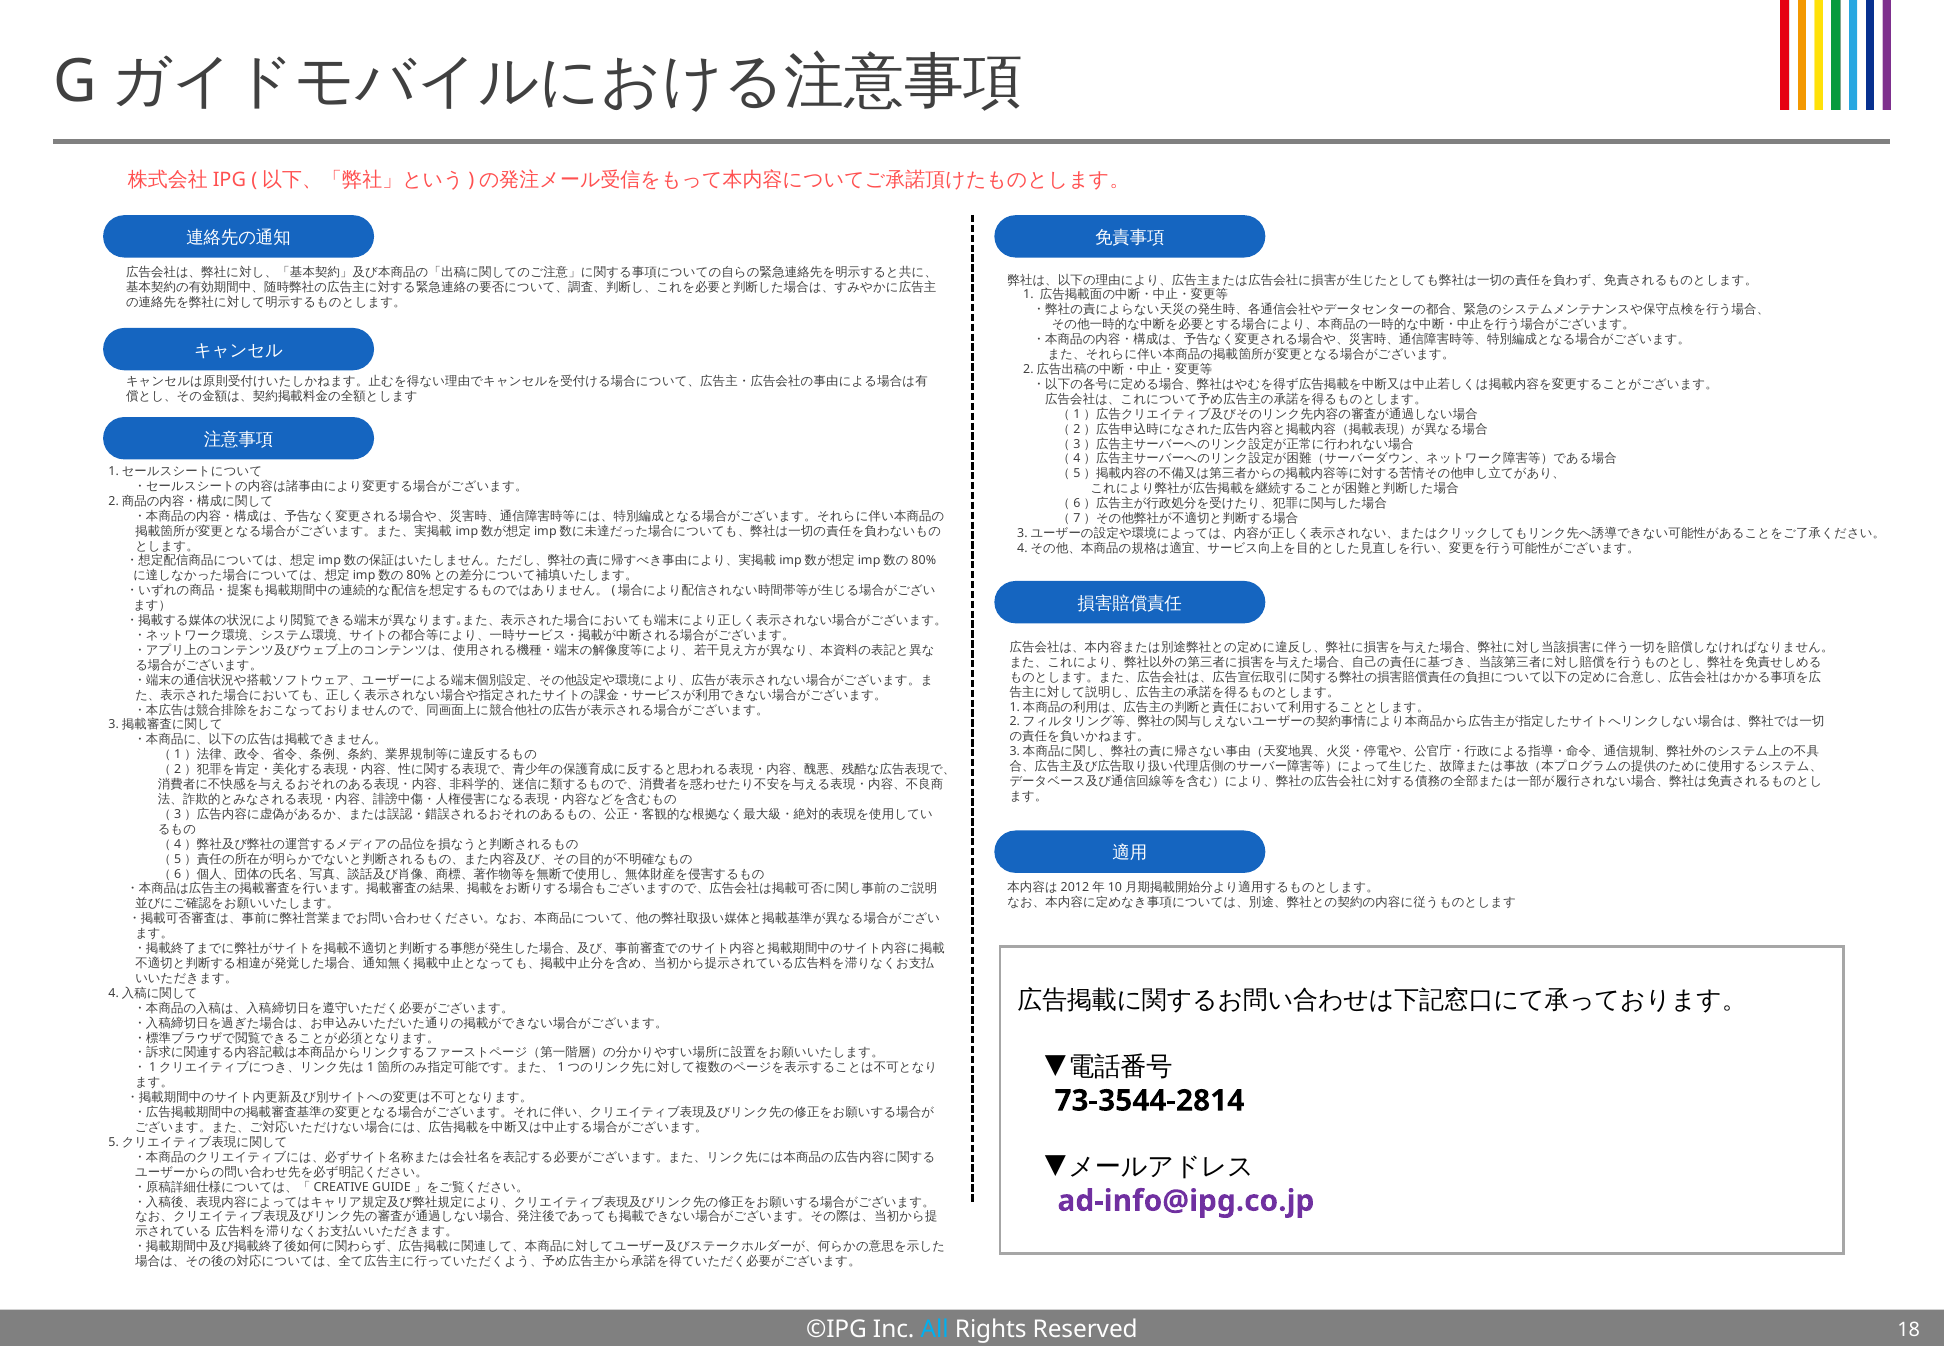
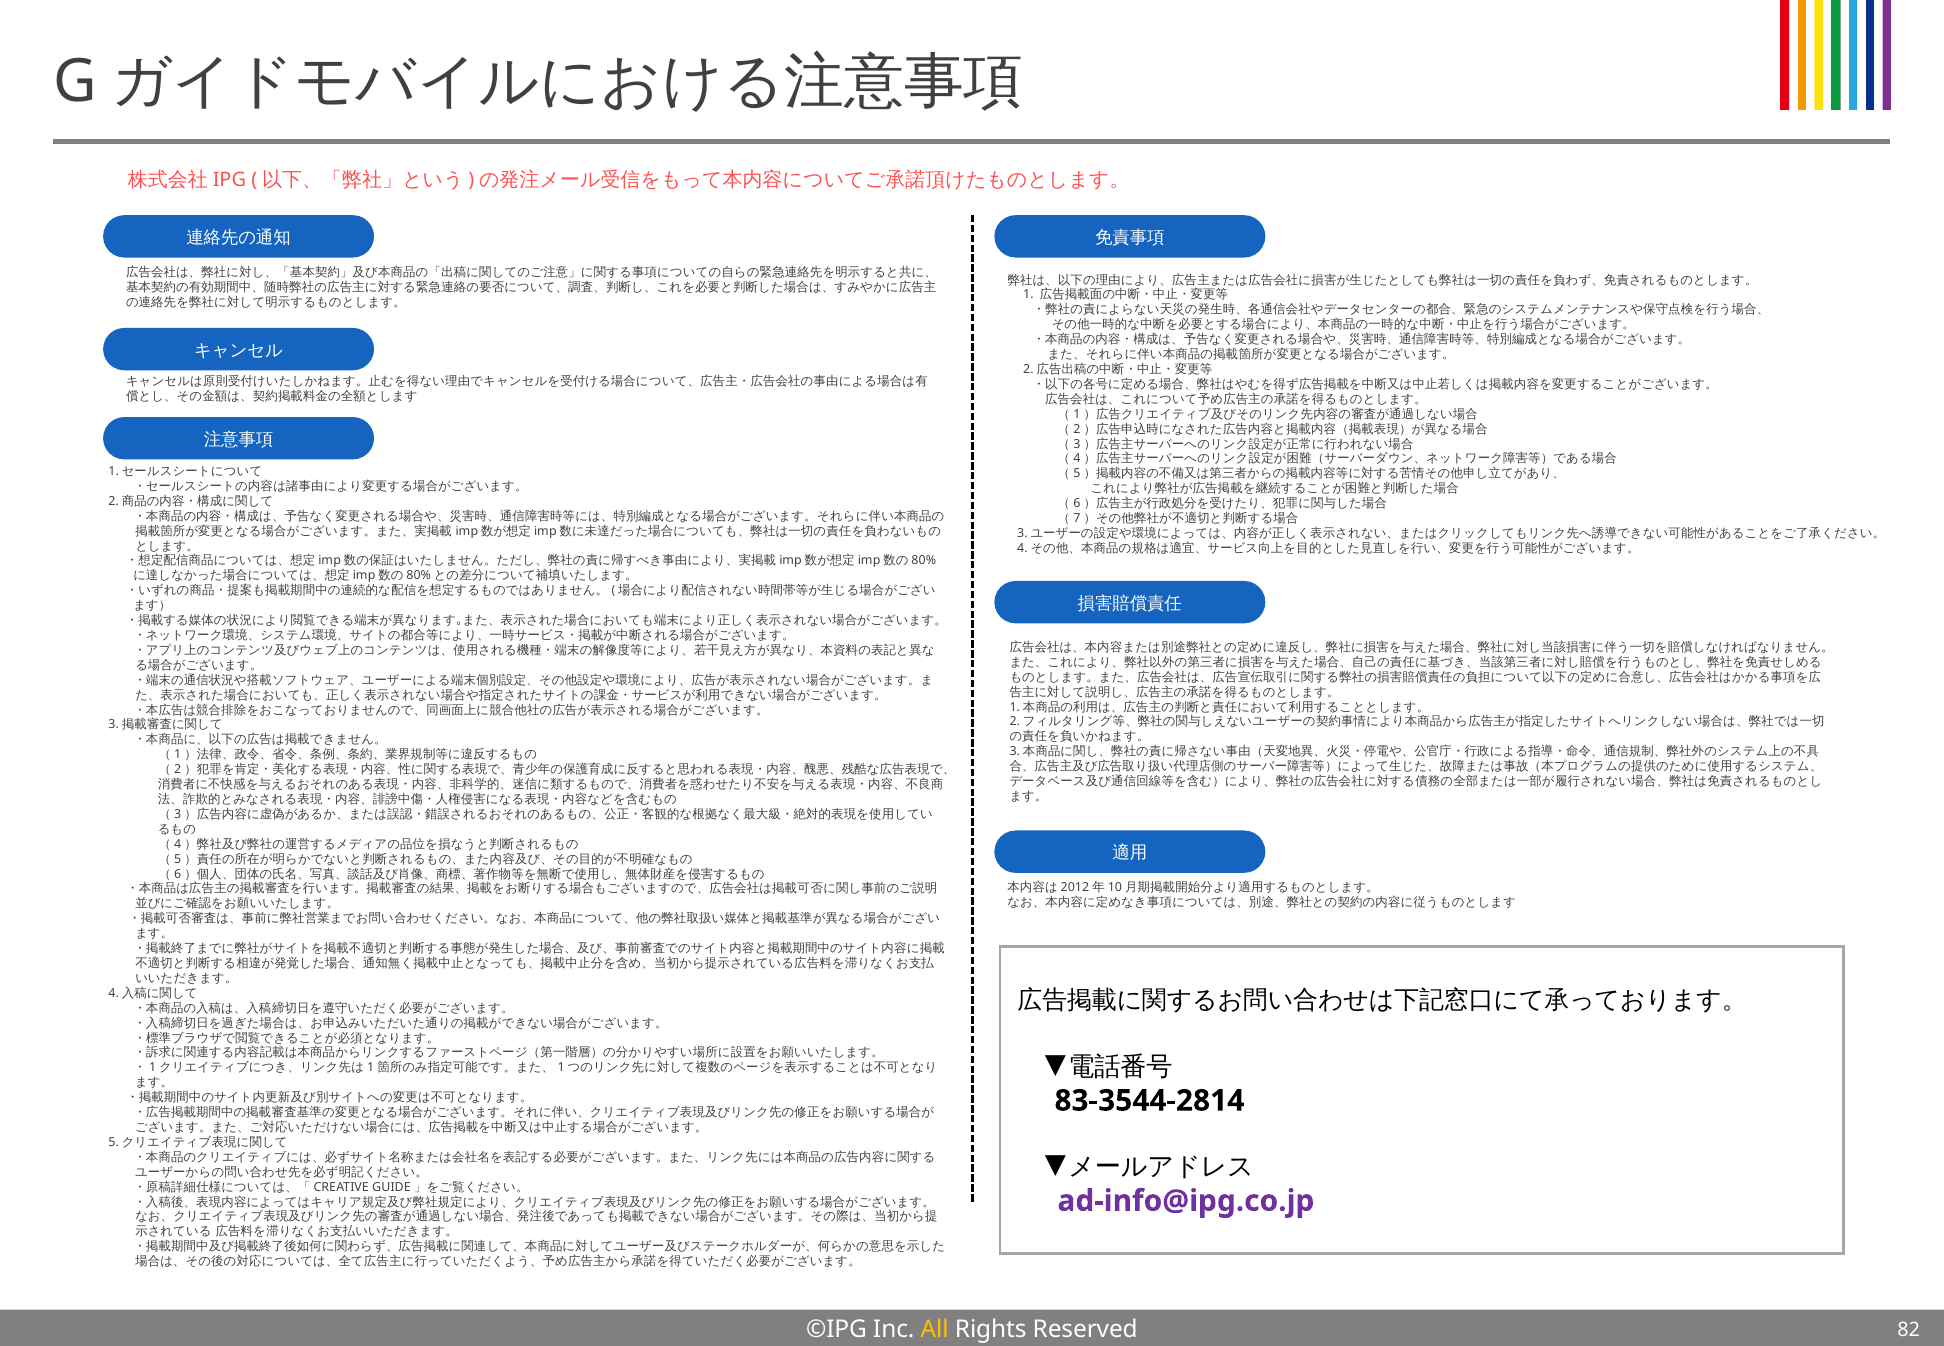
73-3544-2814: 73-3544-2814 -> 83-3544-2814
All colour: light blue -> yellow
18: 18 -> 82
